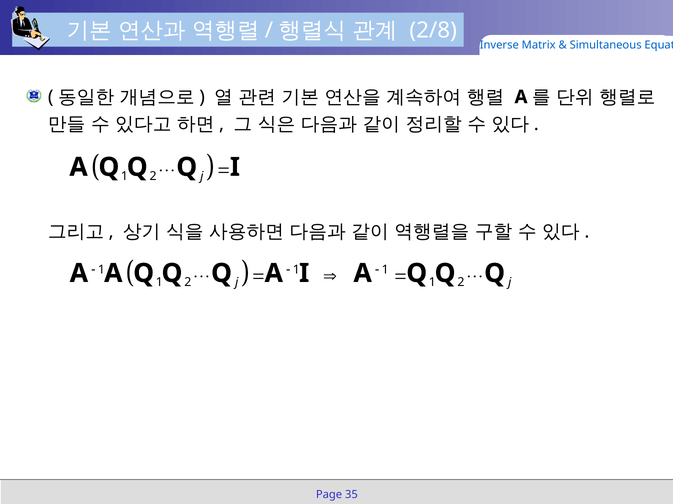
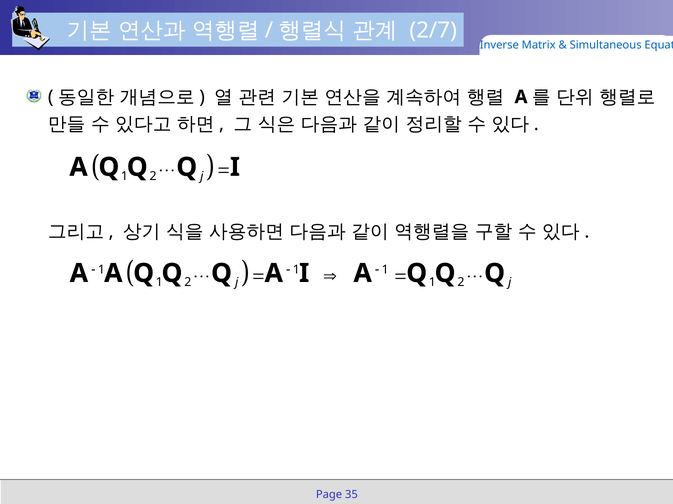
2/8: 2/8 -> 2/7
